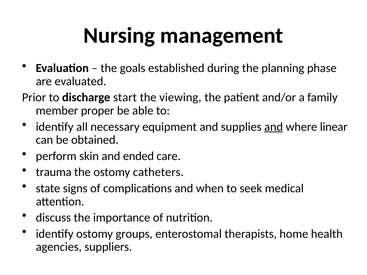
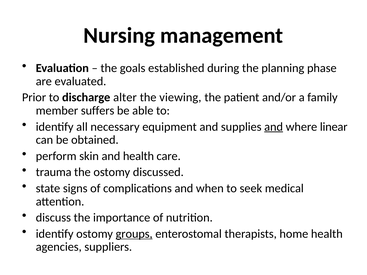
start: start -> alter
proper: proper -> suffers
and ended: ended -> health
catheters: catheters -> discussed
groups underline: none -> present
